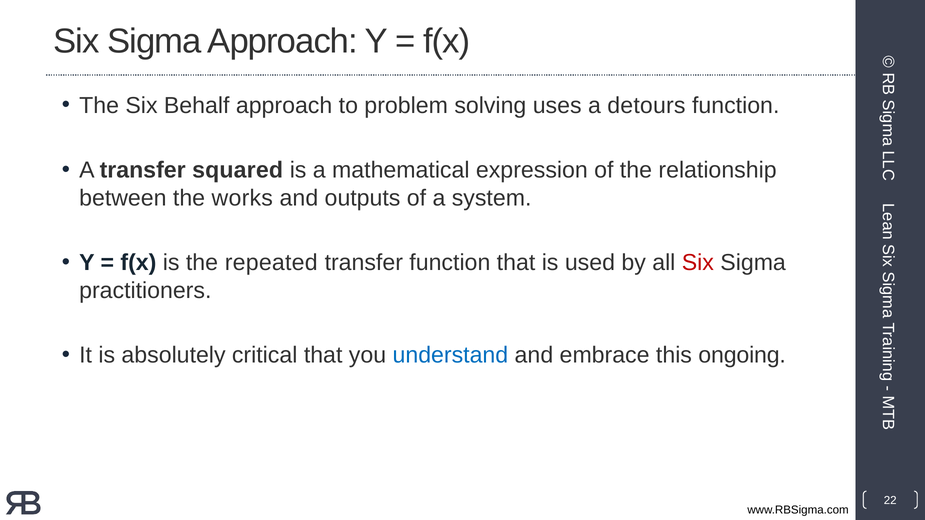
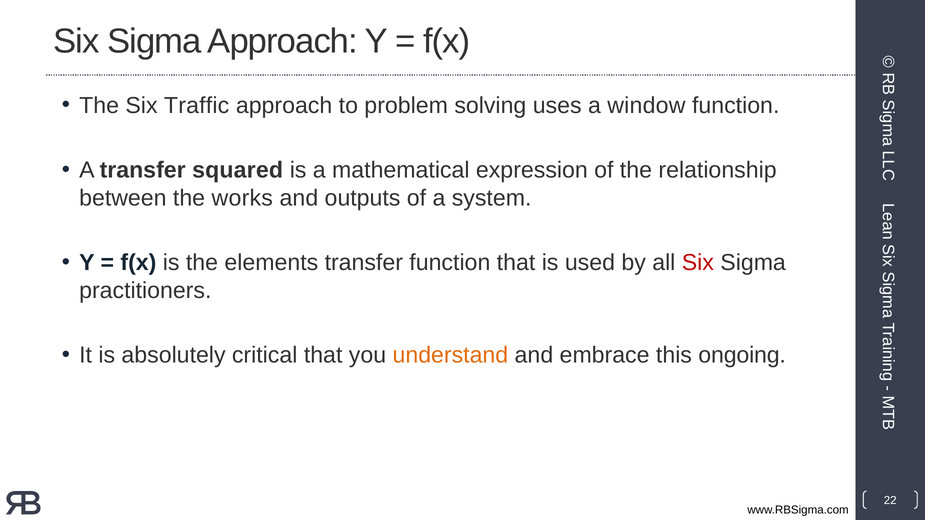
Behalf: Behalf -> Traffic
detours: detours -> window
repeated: repeated -> elements
understand colour: blue -> orange
